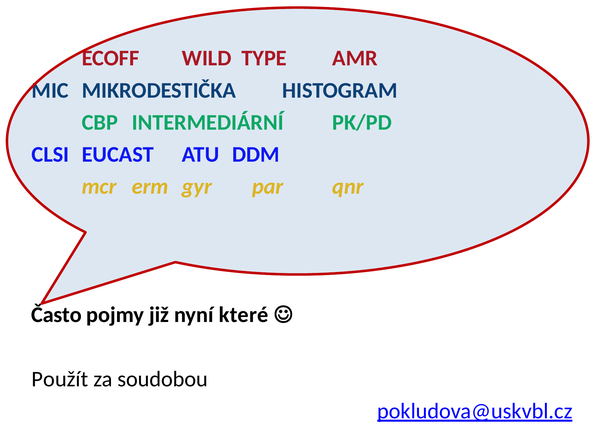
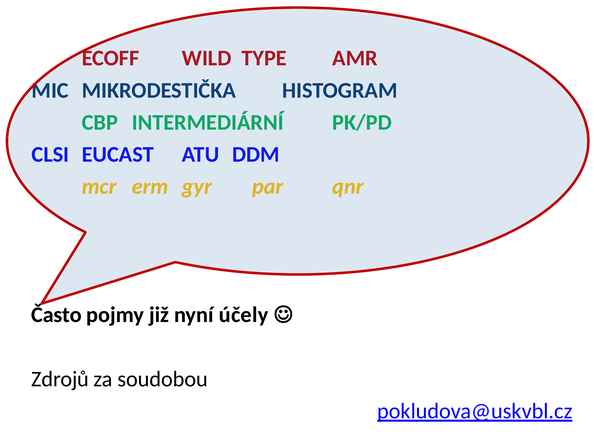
které: které -> účely
Použít: Použít -> Zdrojů
